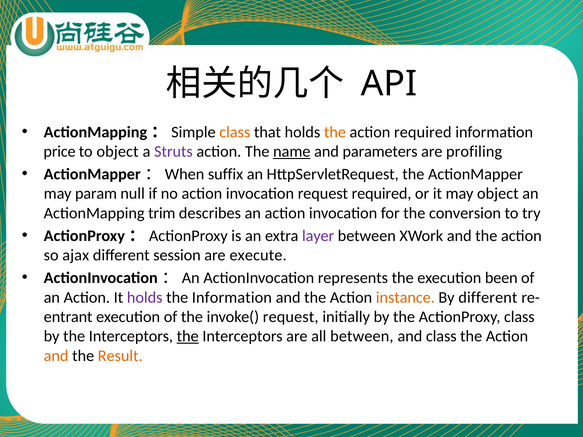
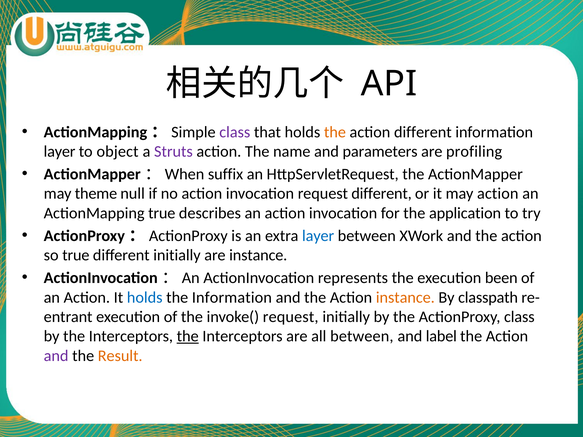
class at (235, 132) colour: orange -> purple
action required: required -> different
price at (60, 152): price -> layer
name underline: present -> none
param: param -> theme
request required: required -> different
may object: object -> action
ActionMapping trim: trim -> true
conversion: conversion -> application
layer at (318, 236) colour: purple -> blue
so ajax: ajax -> true
different session: session -> initially
are execute: execute -> instance
holds at (145, 298) colour: purple -> blue
By different: different -> classpath
and class: class -> label
and at (56, 356) colour: orange -> purple
